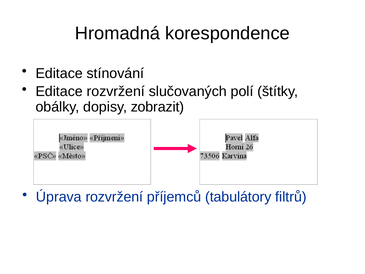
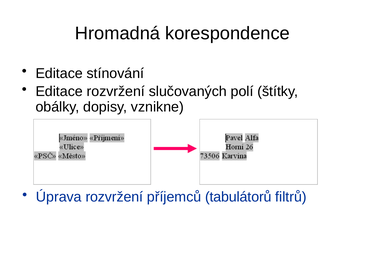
zobrazit: zobrazit -> vznikne
tabulátory: tabulátory -> tabulátorů
